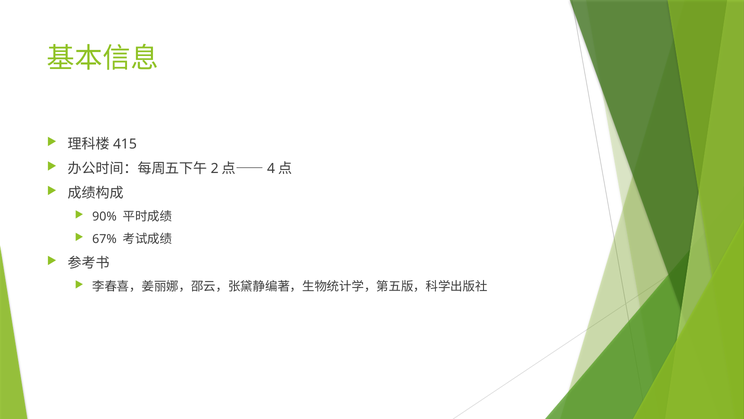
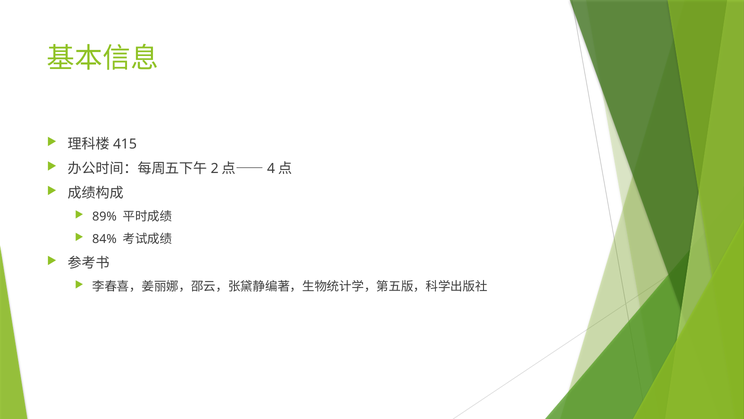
90%: 90% -> 89%
67%: 67% -> 84%
